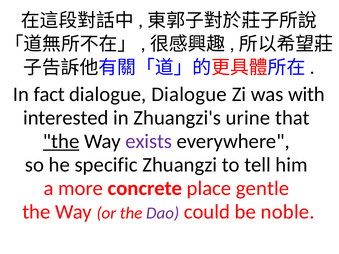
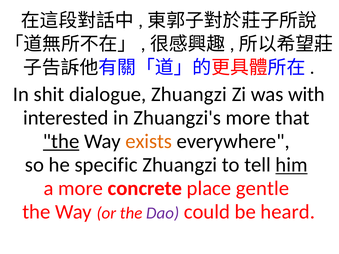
fact: fact -> shit
dialogue Dialogue: Dialogue -> Zhuangzi
Zhuangzi's urine: urine -> more
exists colour: purple -> orange
him underline: none -> present
noble: noble -> heard
